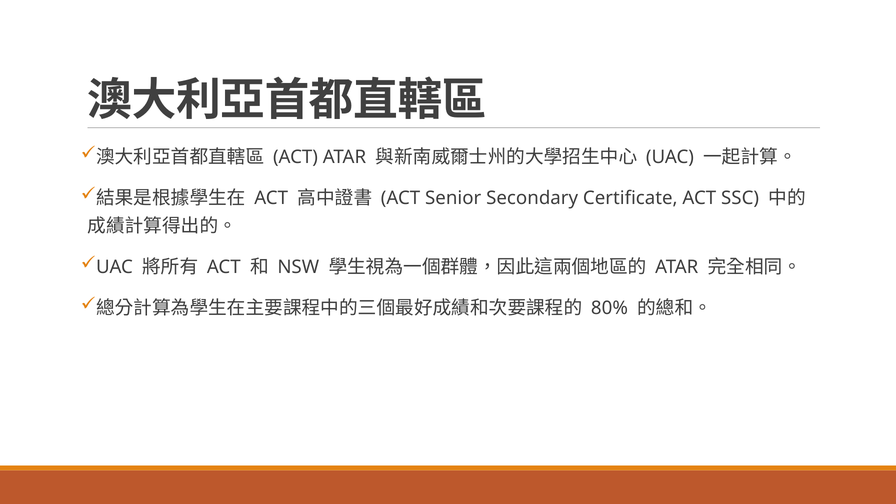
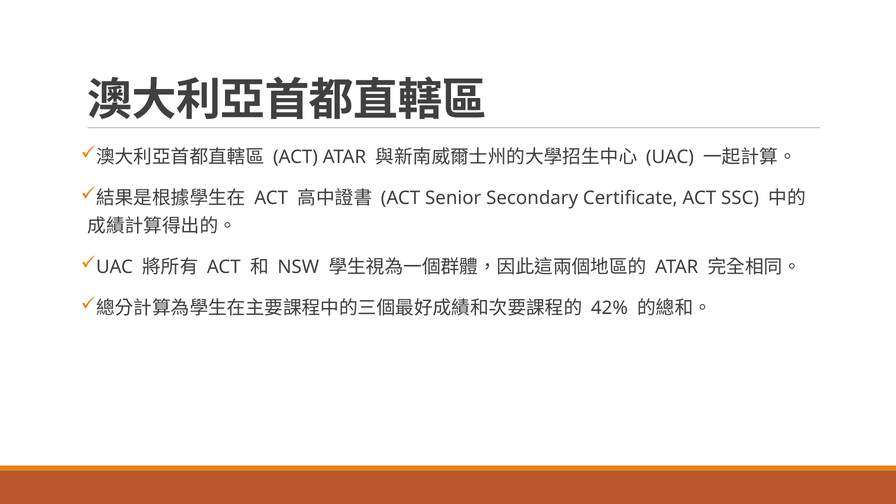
80%: 80% -> 42%
